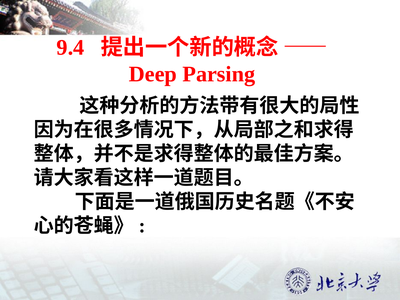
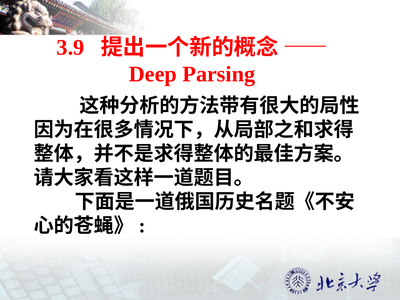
9.4: 9.4 -> 3.9
